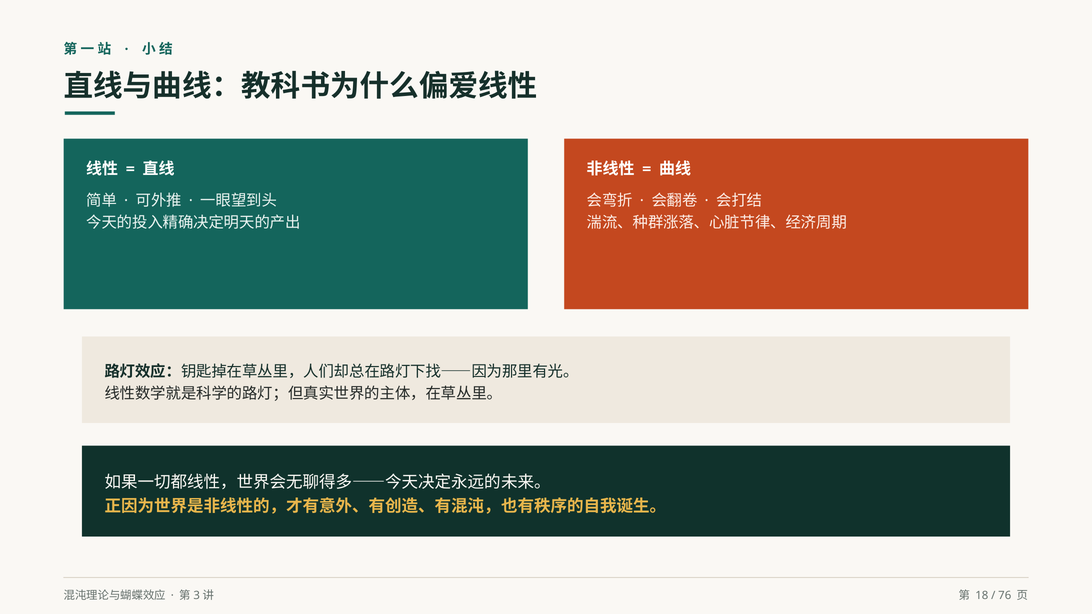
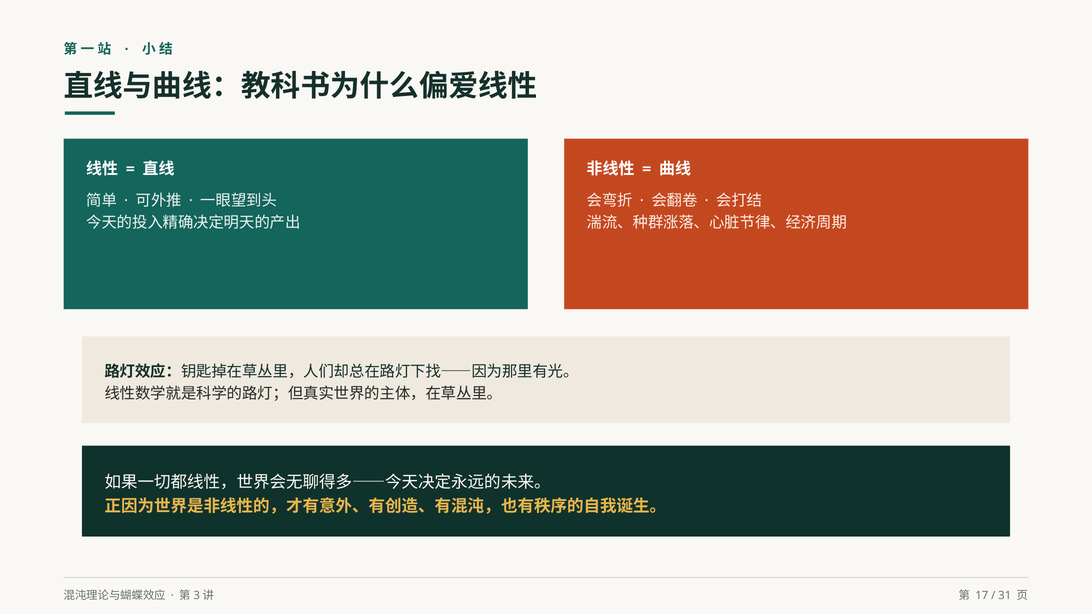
18: 18 -> 17
76: 76 -> 31
